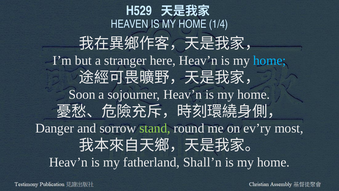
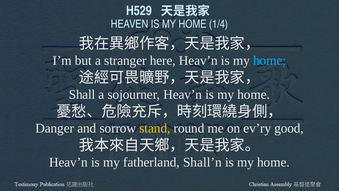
Soon: Soon -> Shall
stand colour: light green -> yellow
most: most -> good
